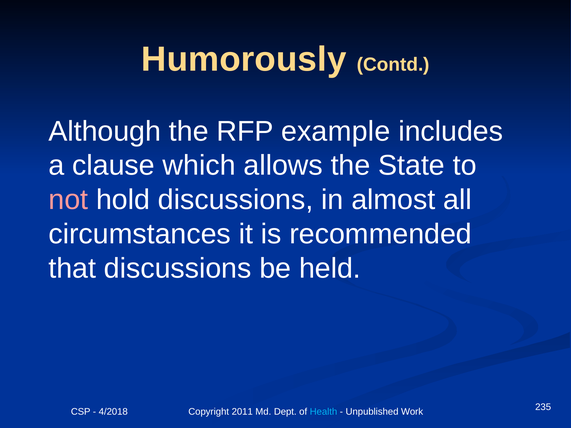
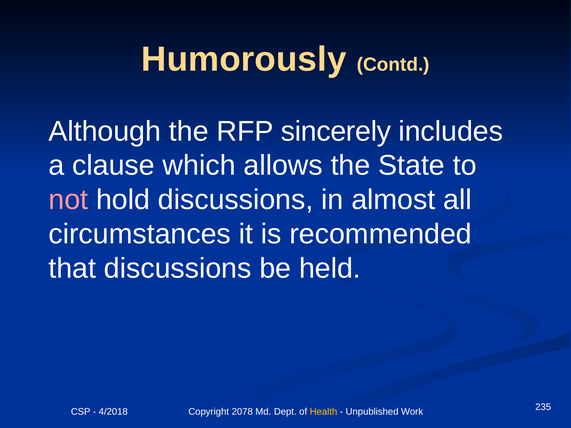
example: example -> sincerely
2011: 2011 -> 2078
Health colour: light blue -> yellow
